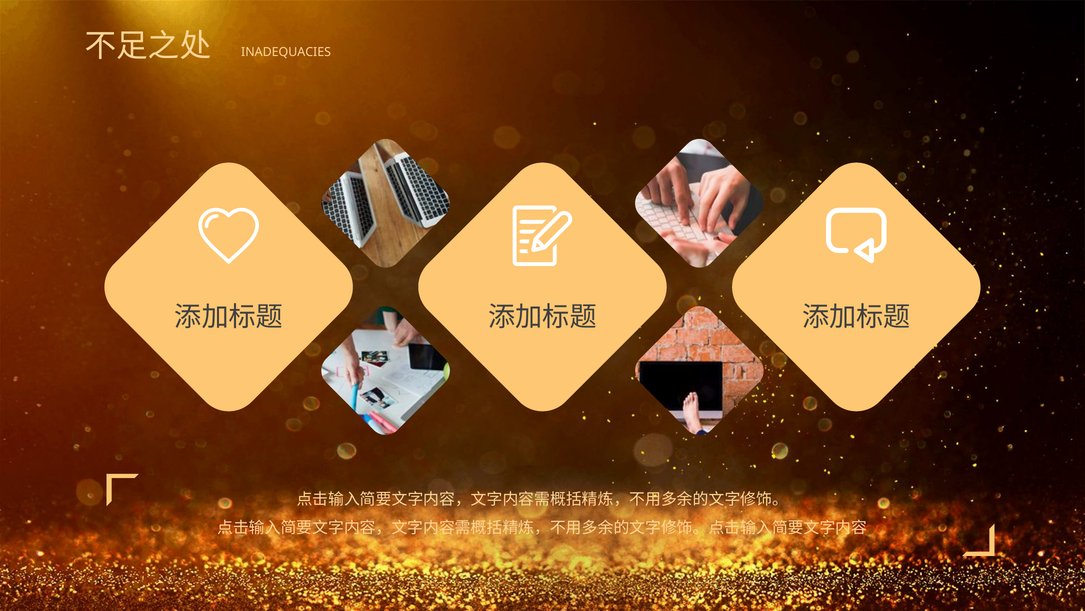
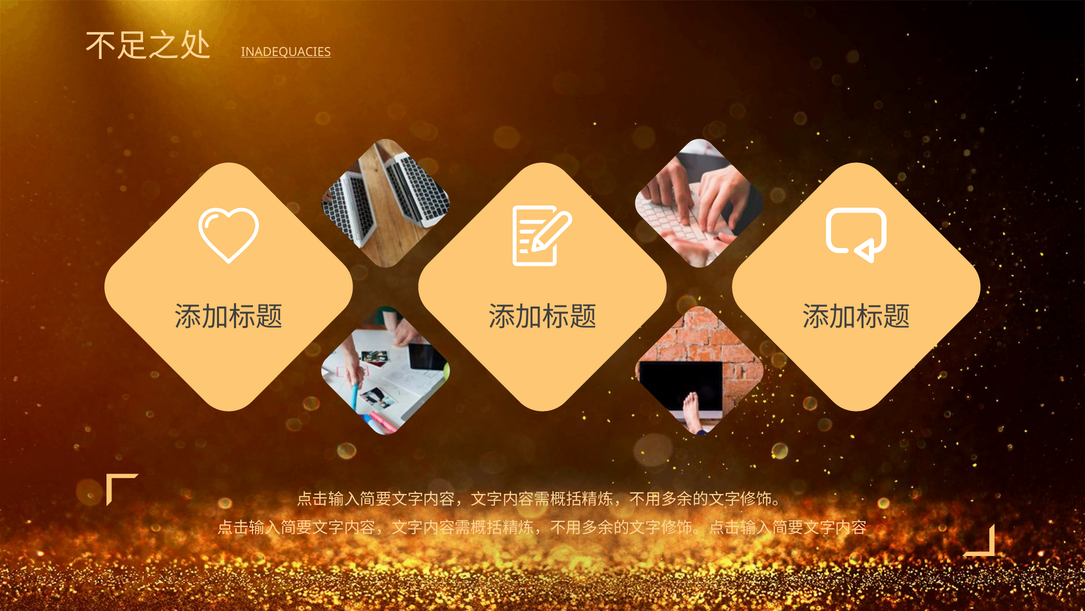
INADEQUACIES underline: none -> present
